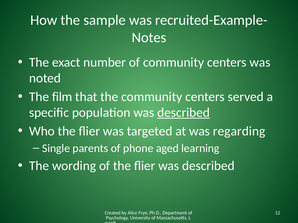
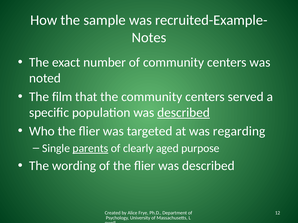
parents underline: none -> present
phone: phone -> clearly
learning: learning -> purpose
